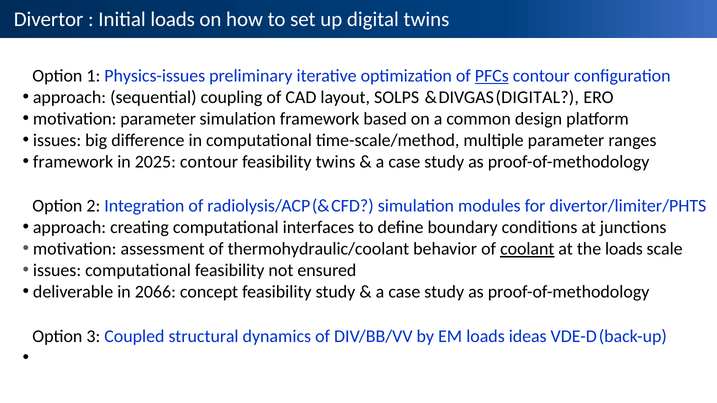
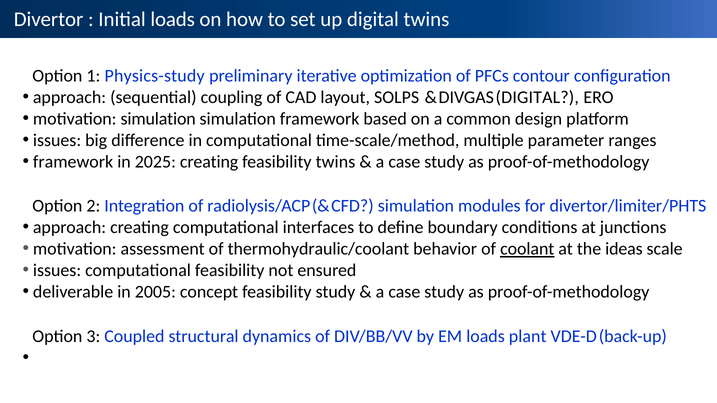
Physics-issues: Physics-issues -> Physics-study
PFCs underline: present -> none
motivation parameter: parameter -> simulation
2025 contour: contour -> creating
the loads: loads -> ideas
2066: 2066 -> 2005
ideas: ideas -> plant
